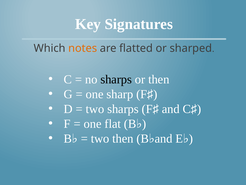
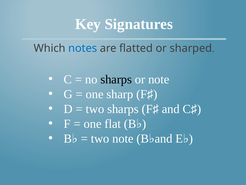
notes colour: orange -> blue
or then: then -> note
two then: then -> note
